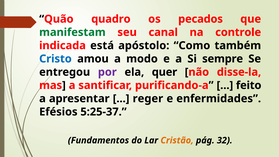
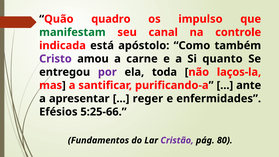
pecados: pecados -> impulso
Cristo colour: blue -> purple
modo: modo -> carne
sempre: sempre -> quanto
quer: quer -> toda
disse-la: disse-la -> laços-la
feito: feito -> ante
5:25-37: 5:25-37 -> 5:25-66
Cristão colour: orange -> purple
32: 32 -> 80
